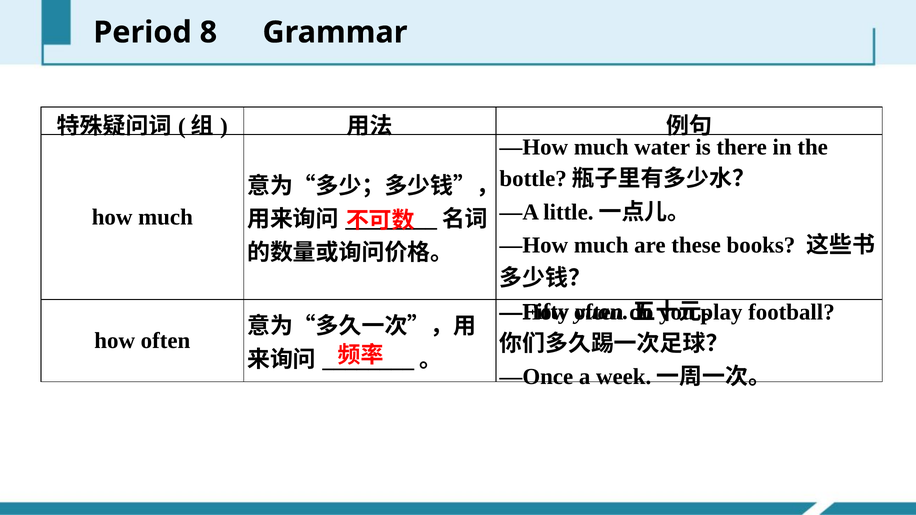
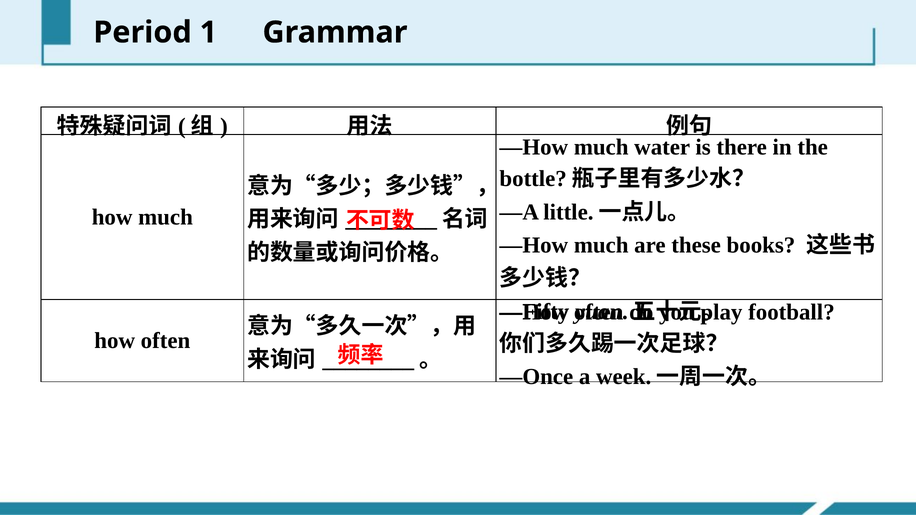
8: 8 -> 1
